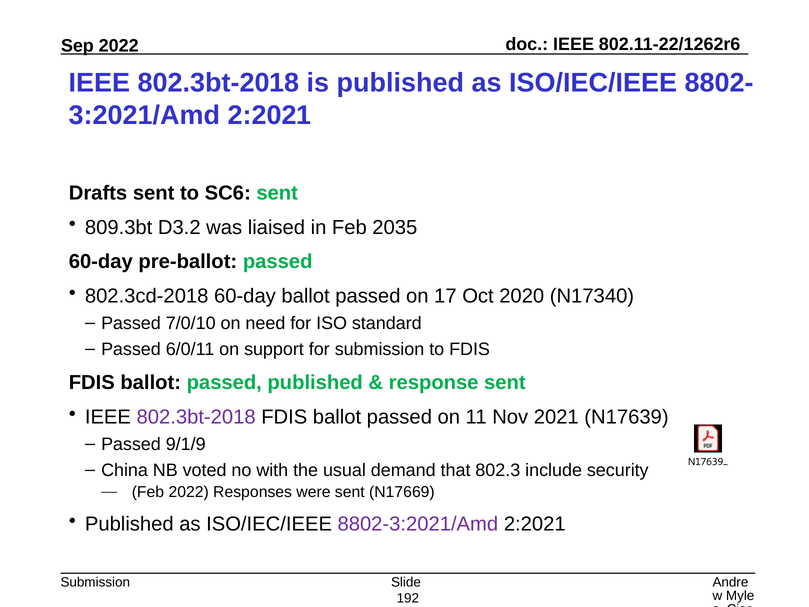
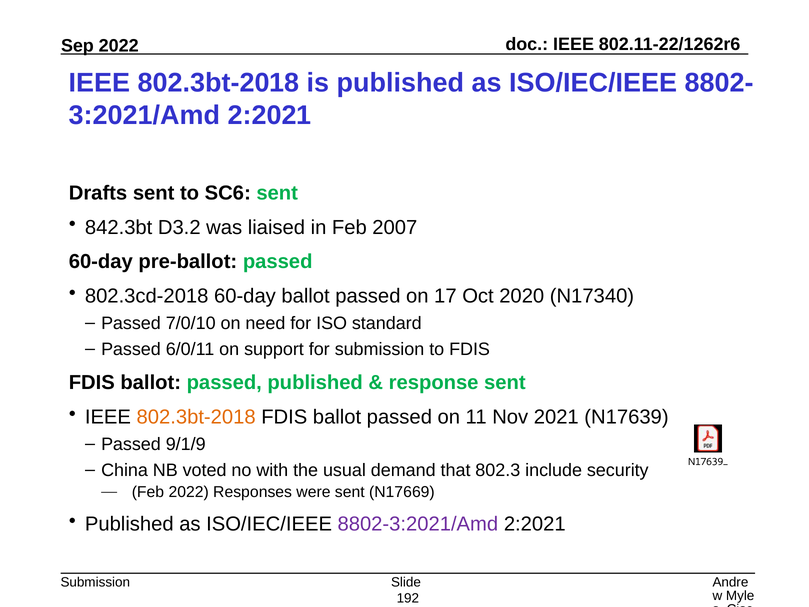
809.3bt: 809.3bt -> 842.3bt
2035: 2035 -> 2007
802.3bt-2018 at (196, 417) colour: purple -> orange
